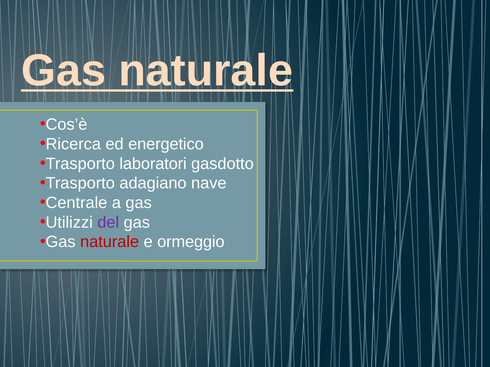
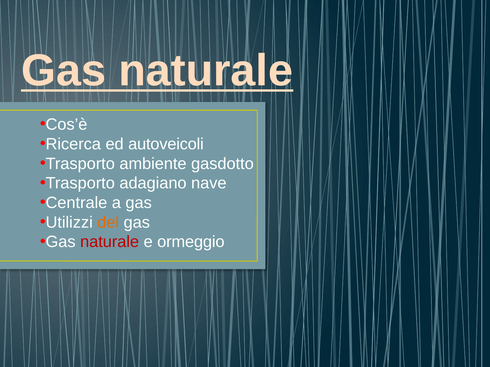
energetico: energetico -> autoveicoli
laboratori: laboratori -> ambiente
del colour: purple -> orange
